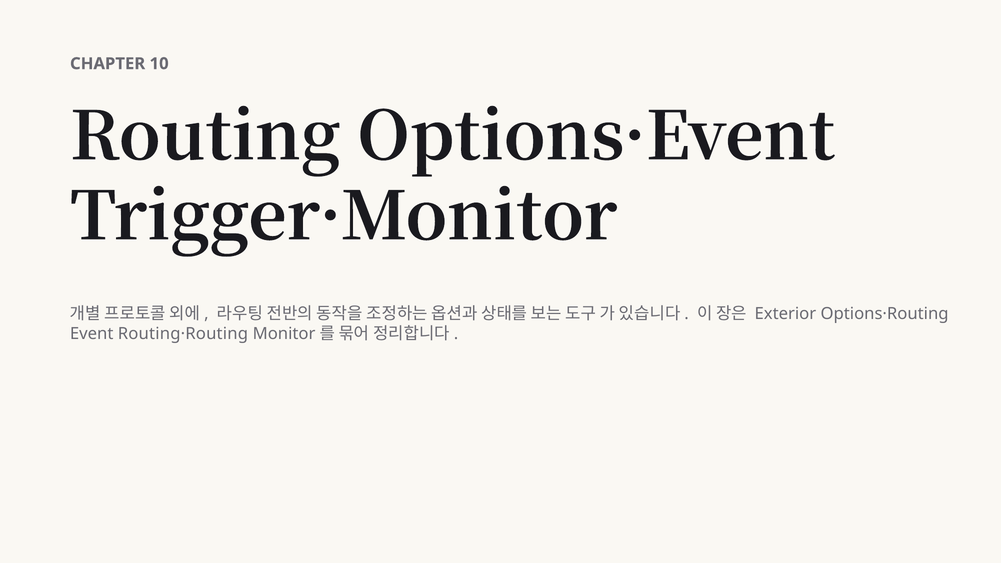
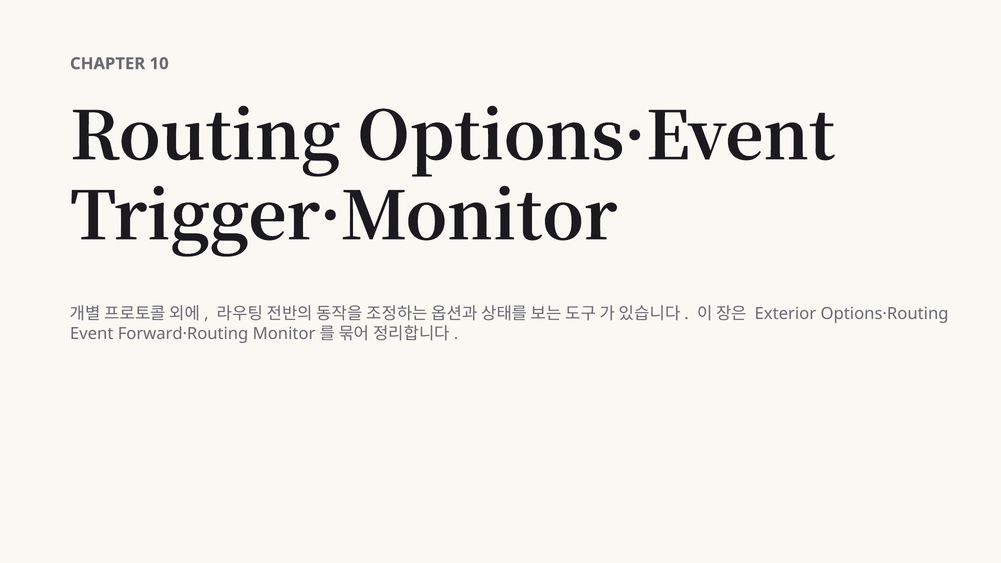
Routing·Routing: Routing·Routing -> Forward·Routing
